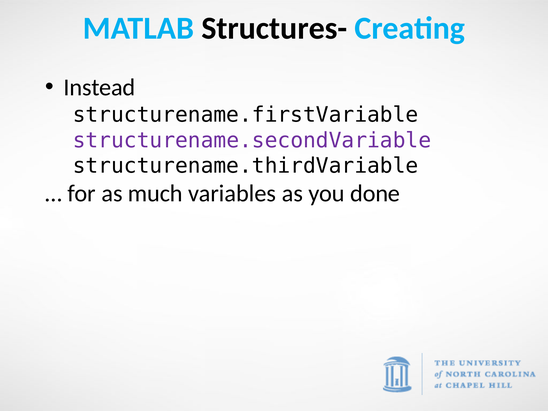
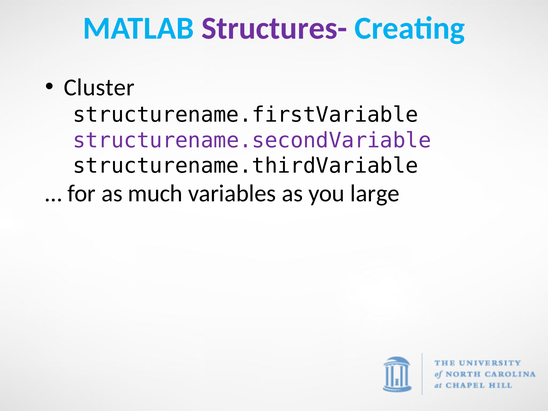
Structures- colour: black -> purple
Instead: Instead -> Cluster
done: done -> large
